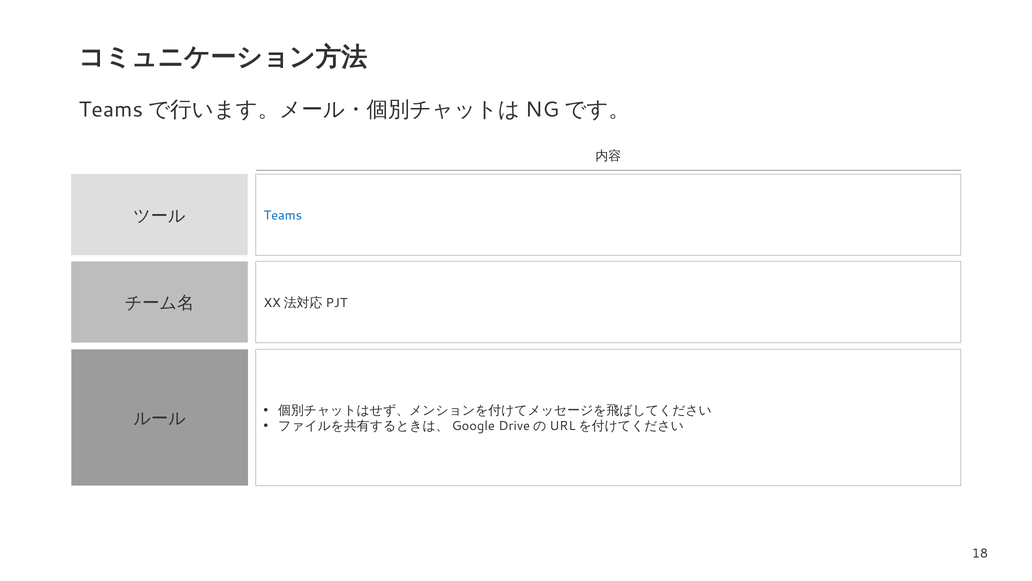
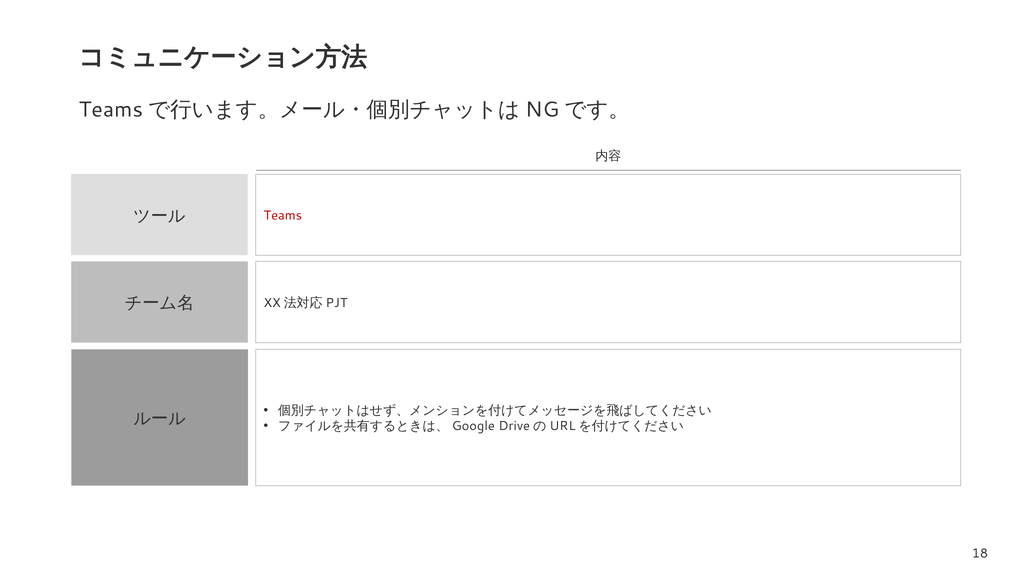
Teams colour: blue -> red
